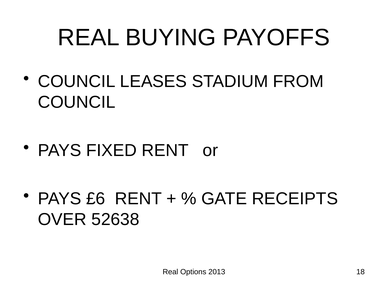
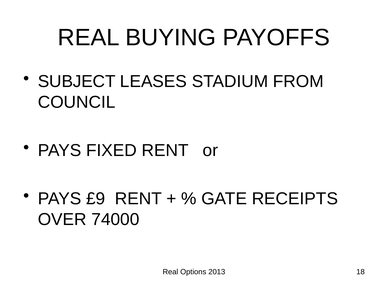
COUNCIL at (77, 81): COUNCIL -> SUBJECT
£6: £6 -> £9
52638: 52638 -> 74000
